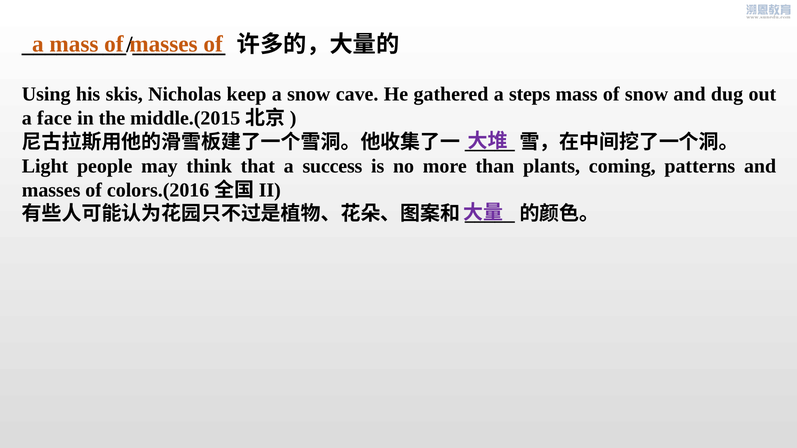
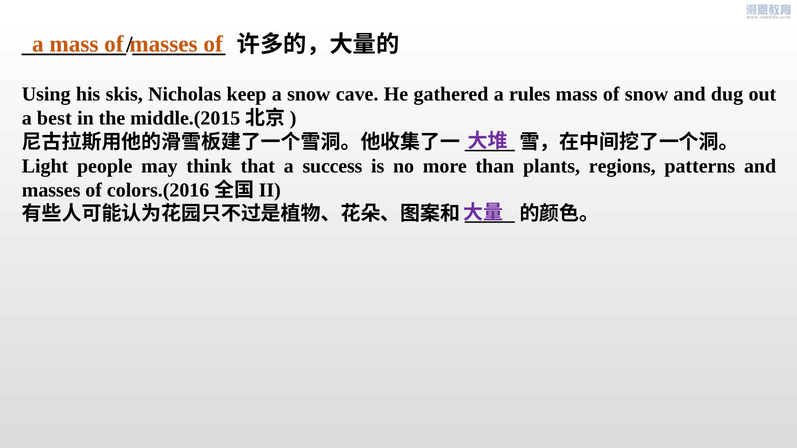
steps: steps -> rules
face: face -> best
coming: coming -> regions
